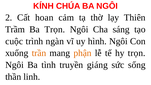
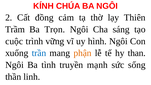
hoan: hoan -> đồng
ngàn: ngàn -> vững
trần colour: orange -> blue
hy trọn: trọn -> than
giáng: giáng -> mạnh
